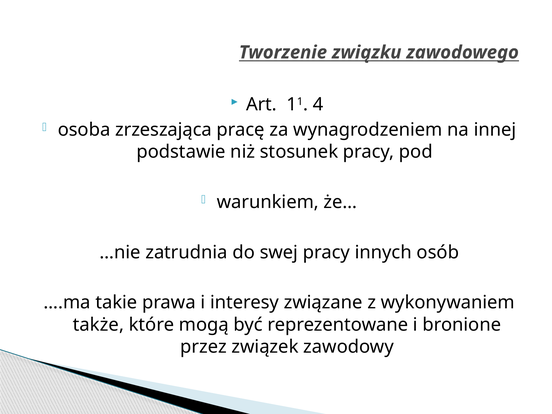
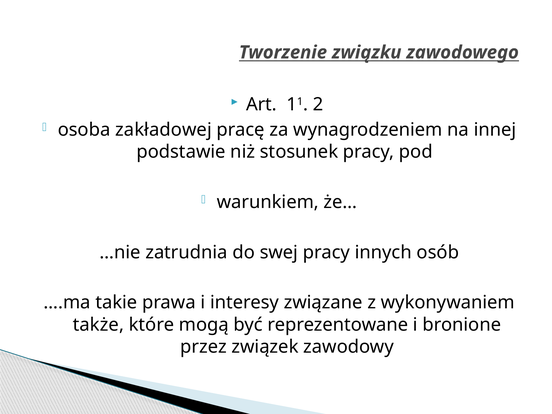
4: 4 -> 2
zrzeszająca: zrzeszająca -> zakładowej
